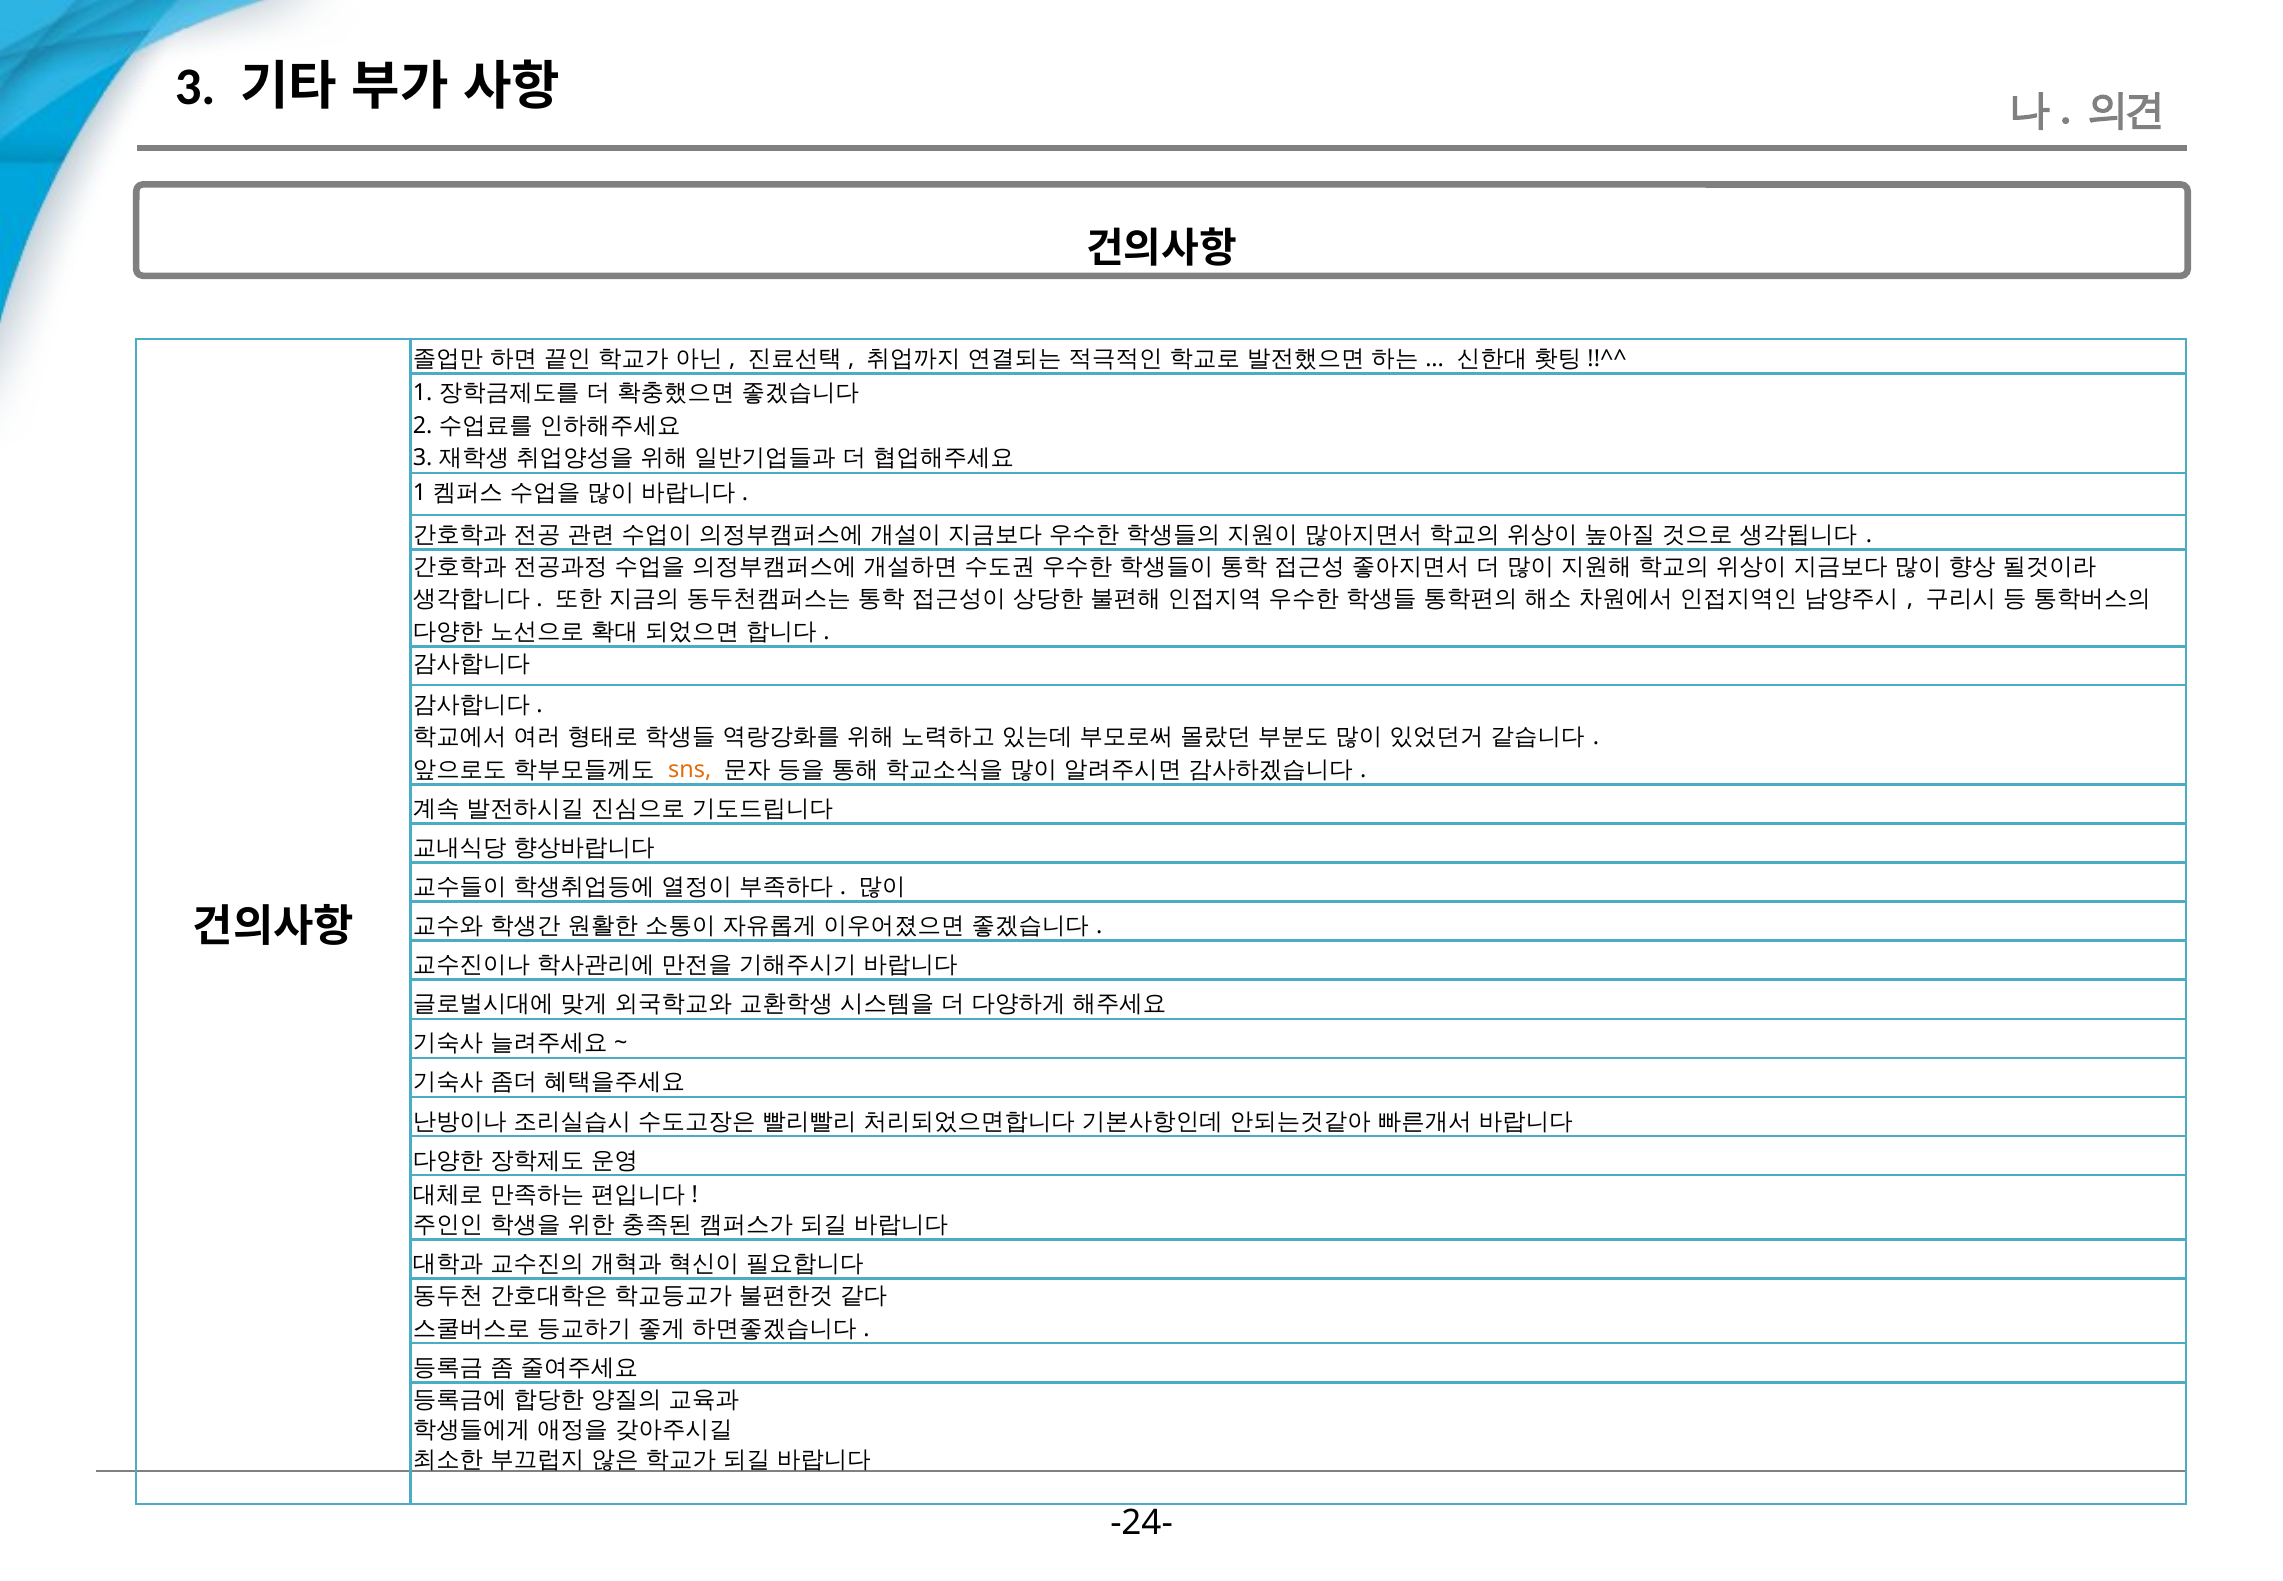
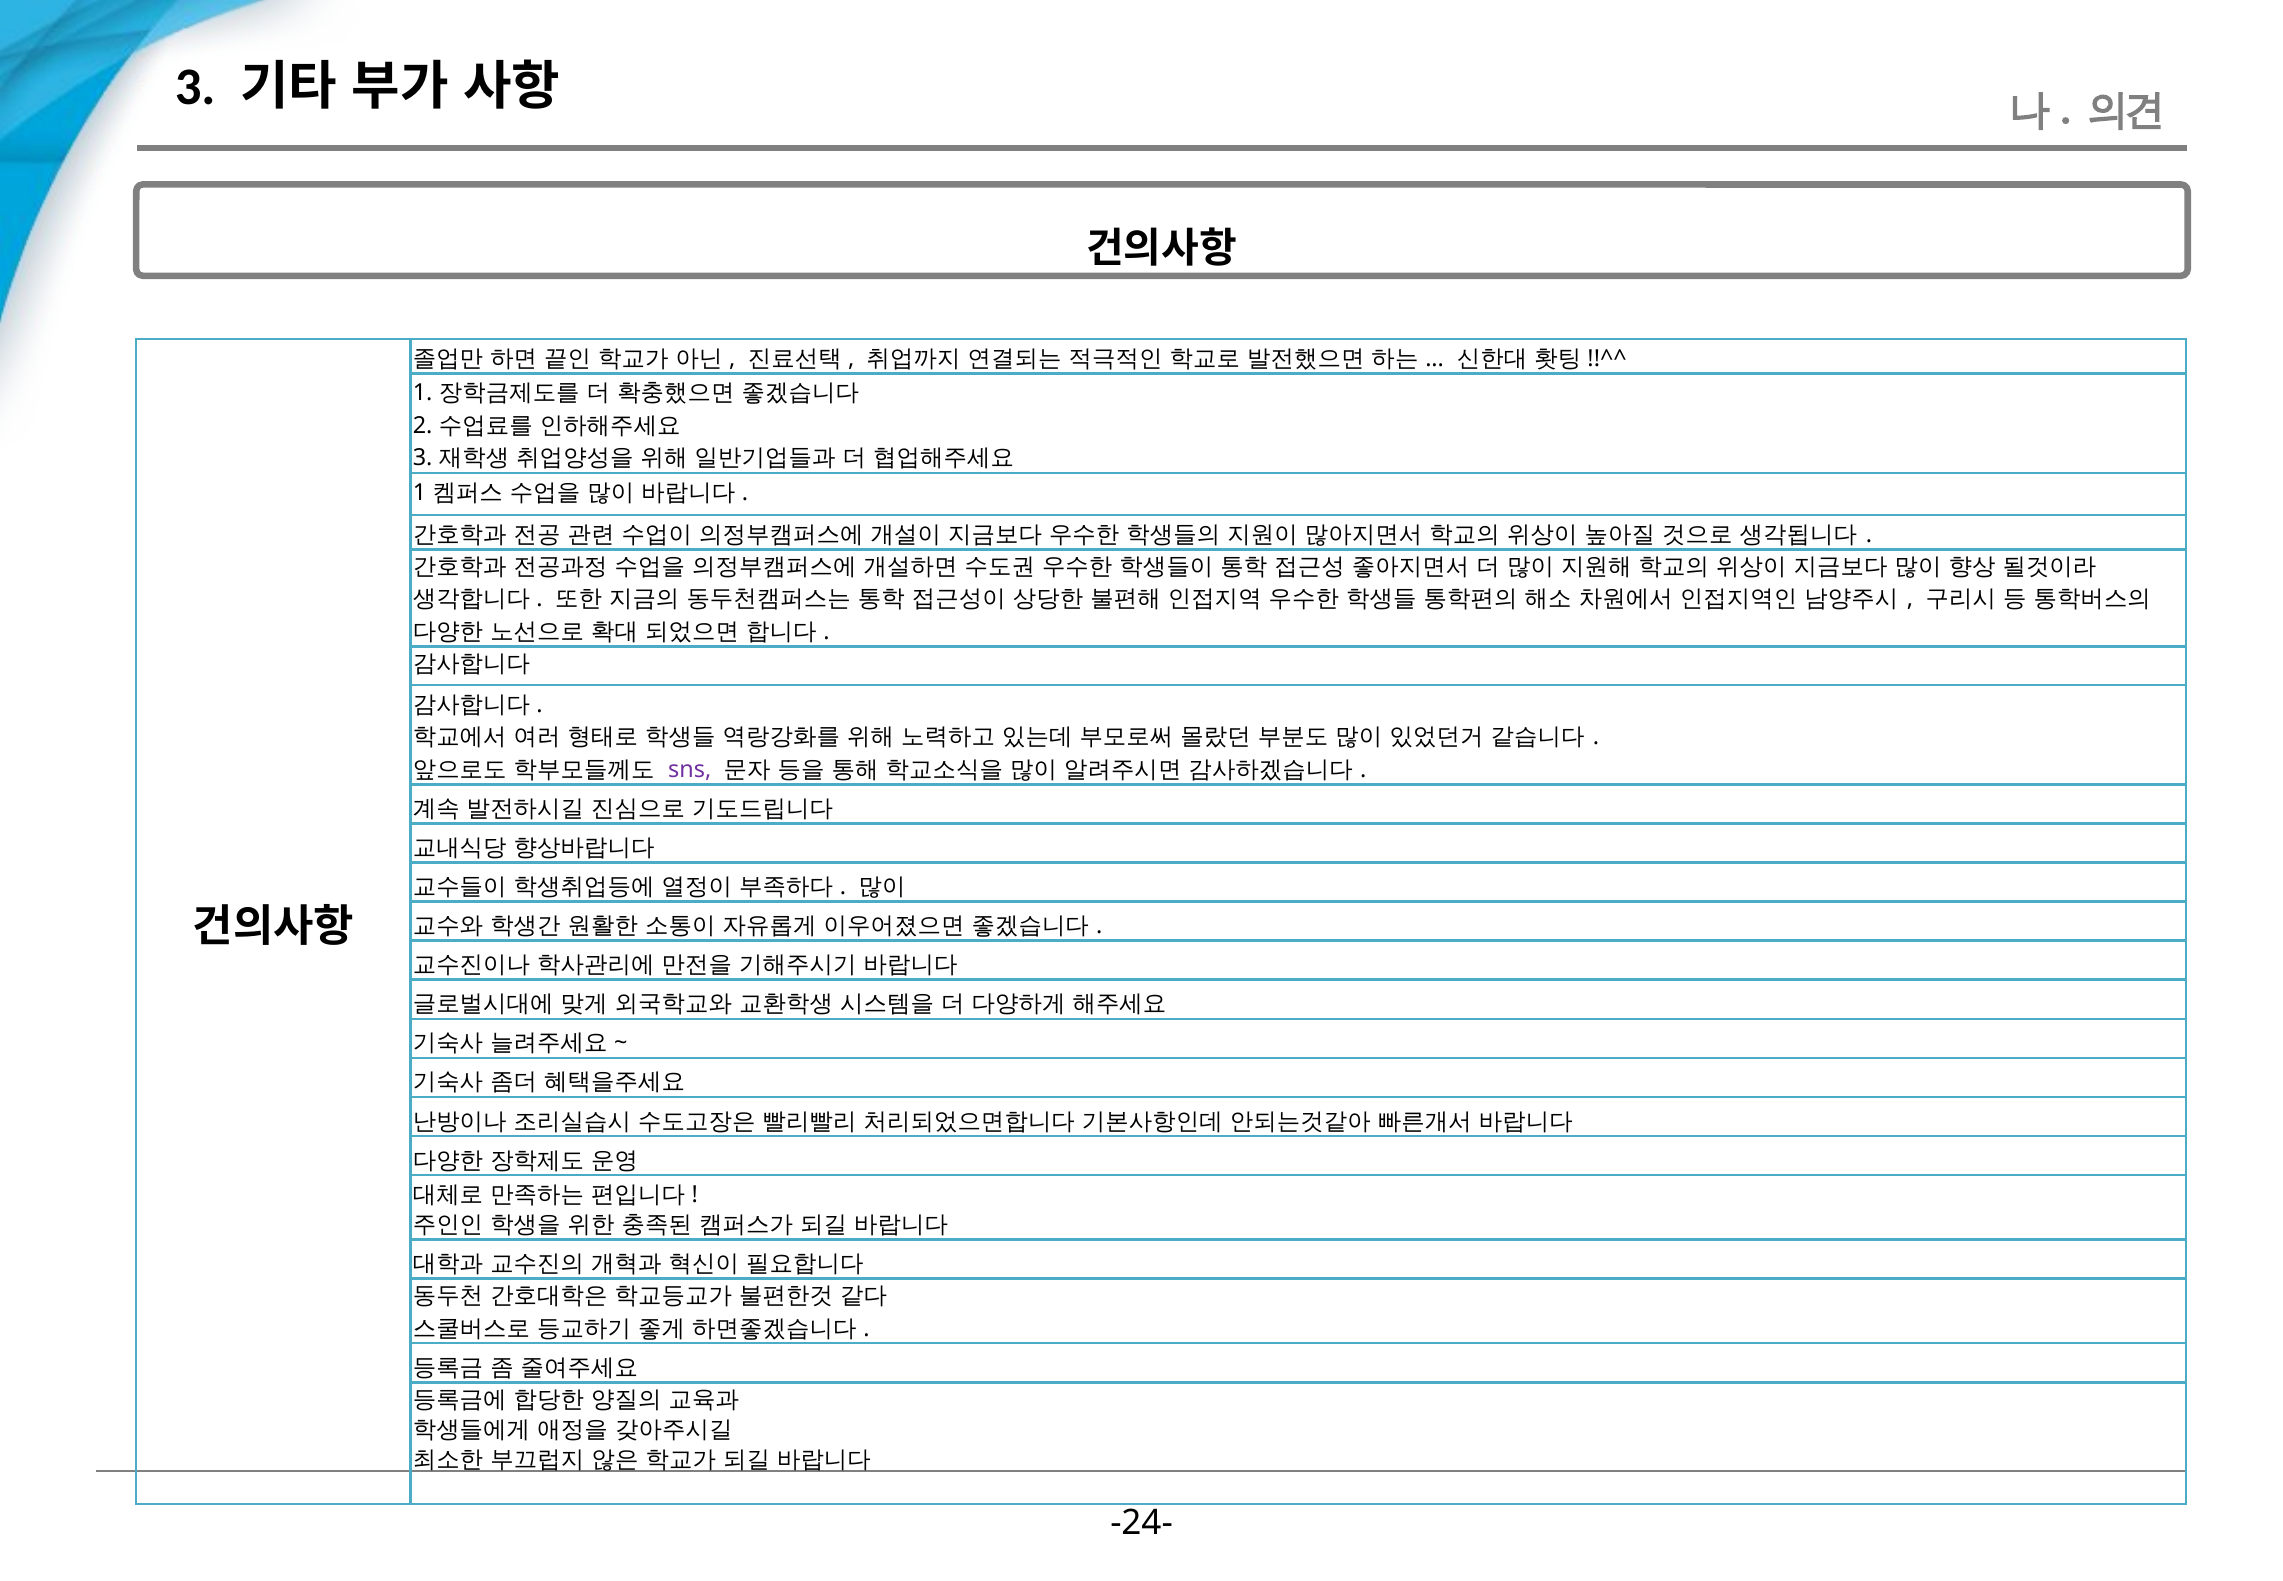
sns colour: orange -> purple
